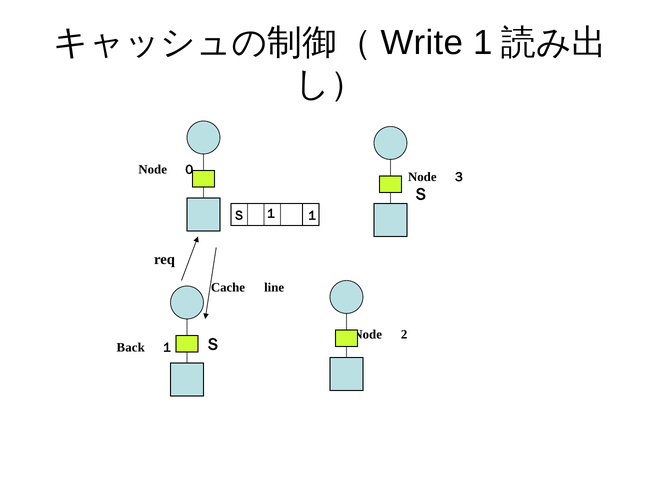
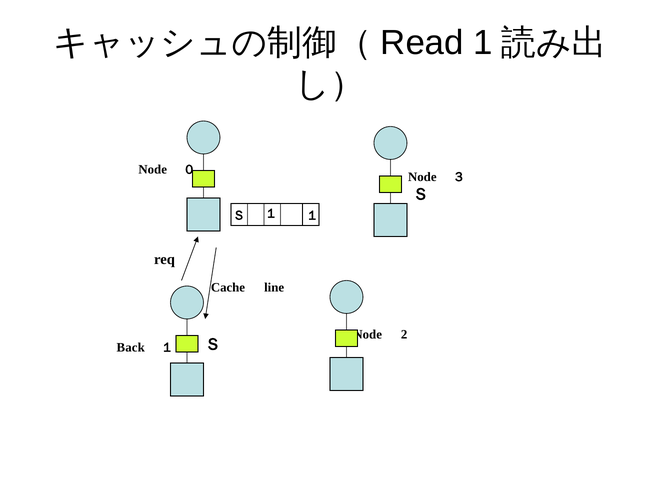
Write: Write -> Read
